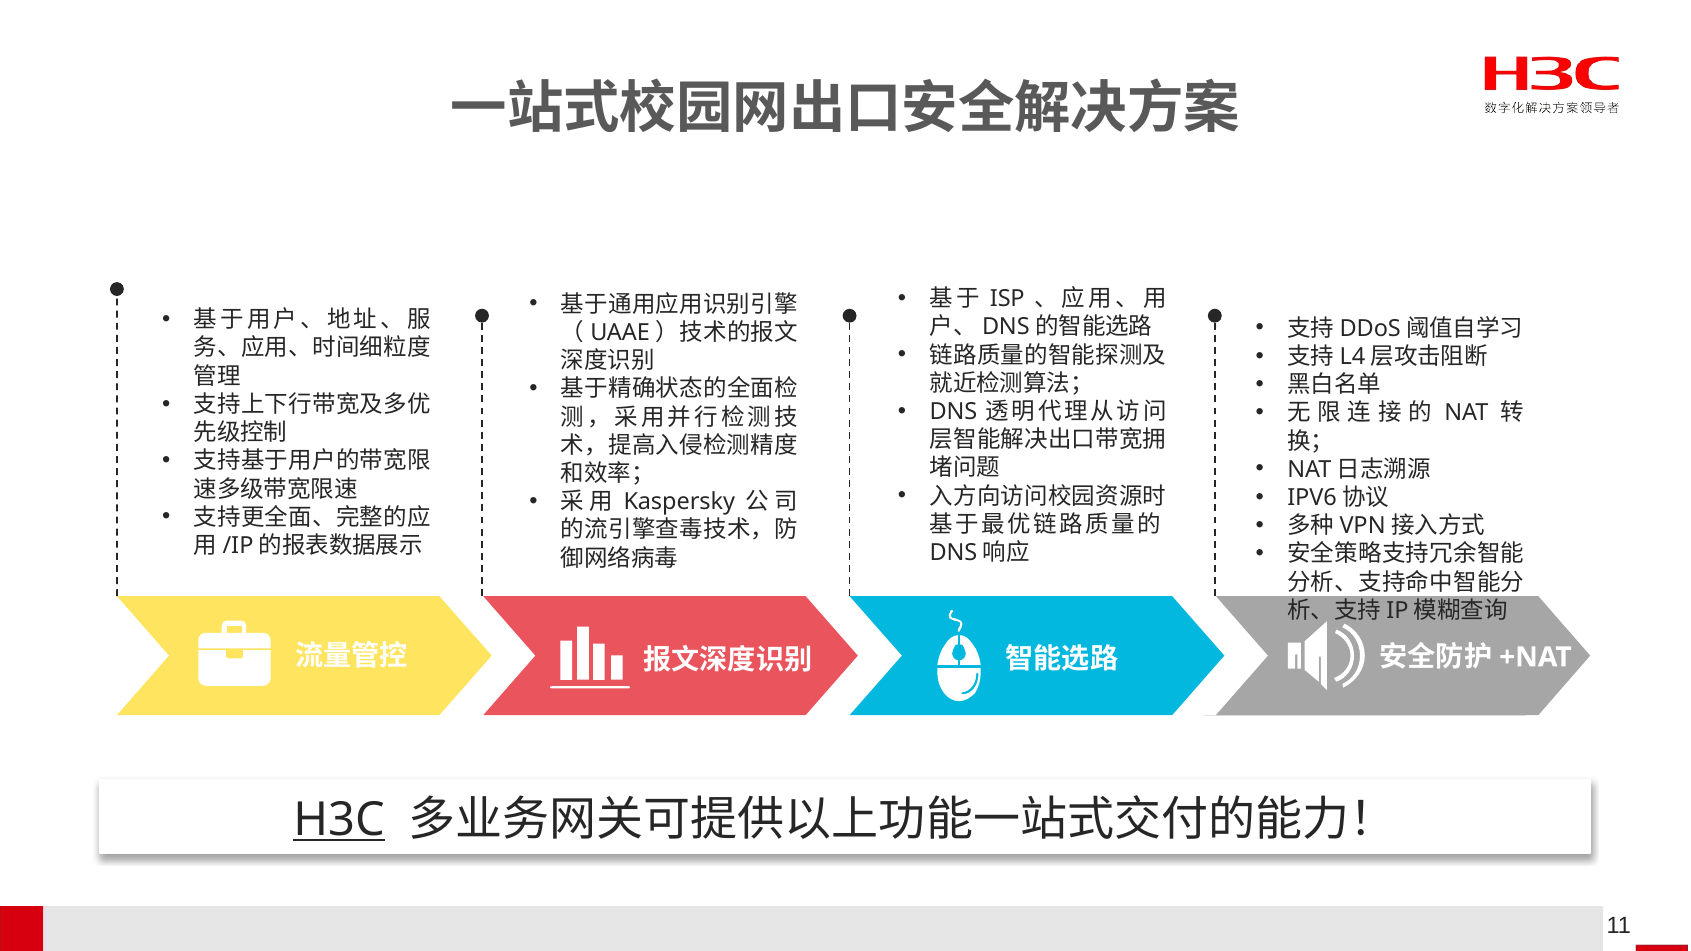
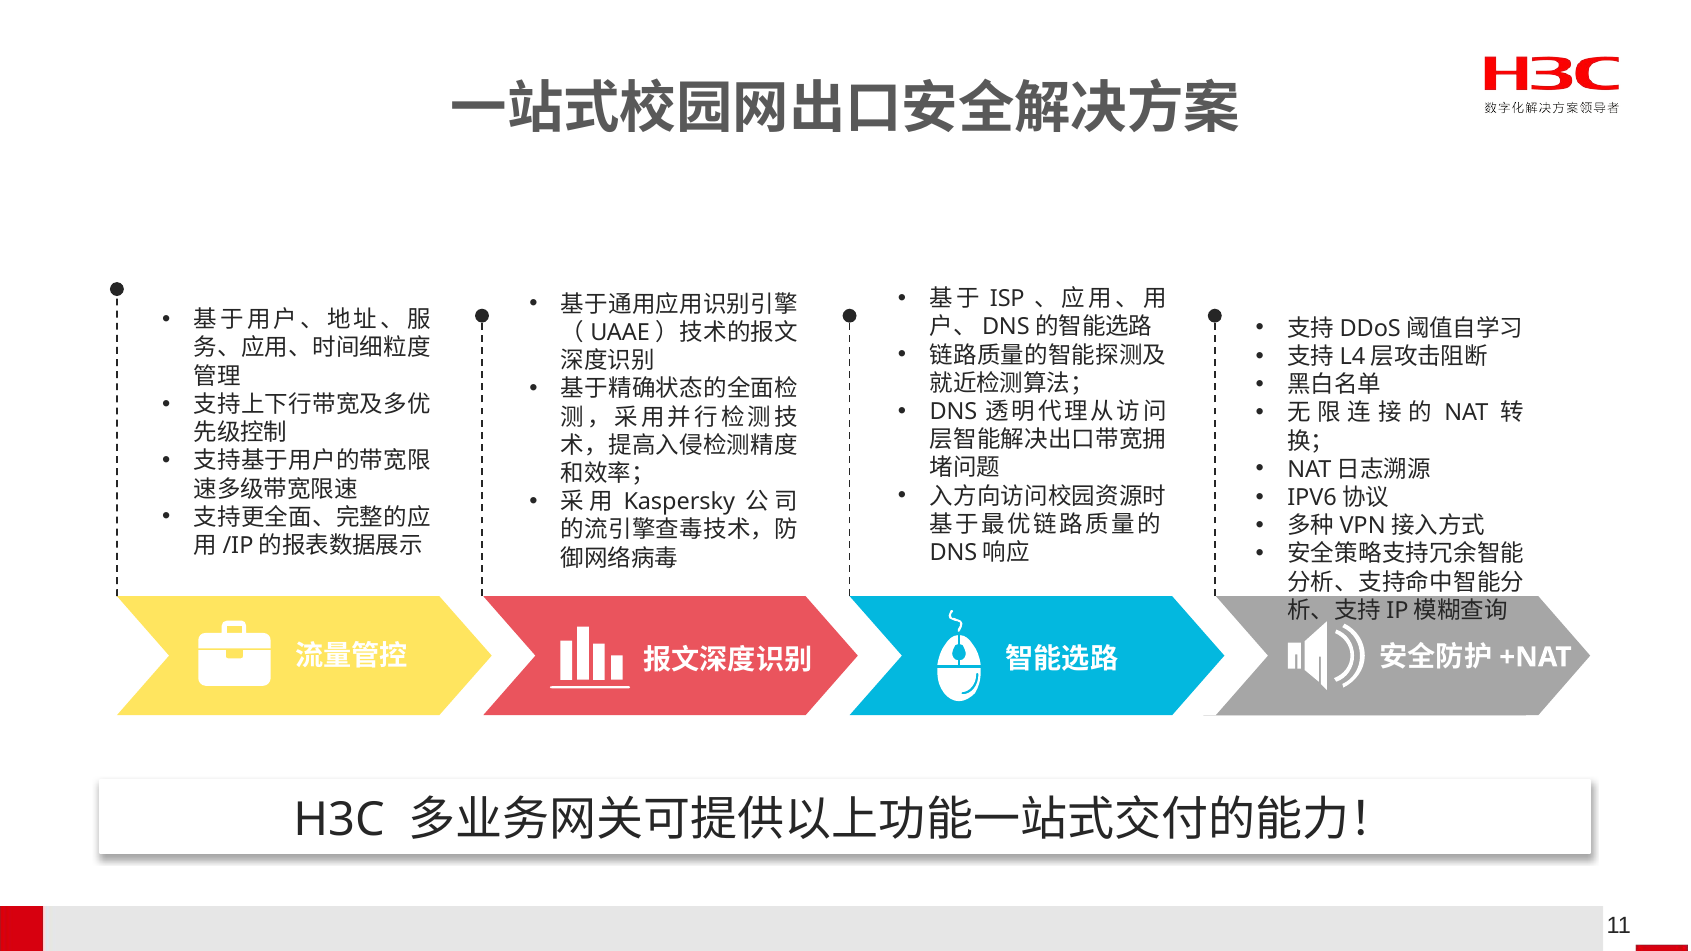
H3C underline: present -> none
